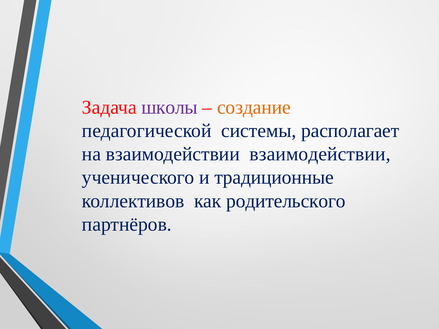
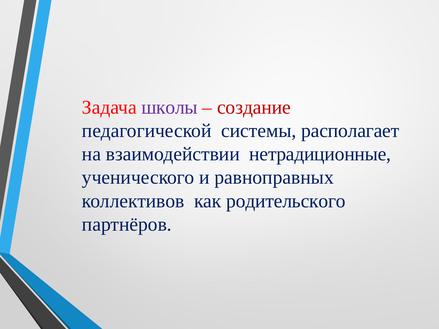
создание colour: orange -> red
взаимодействии взаимодействии: взаимодействии -> нетрадиционные
традиционные: традиционные -> равноправных
